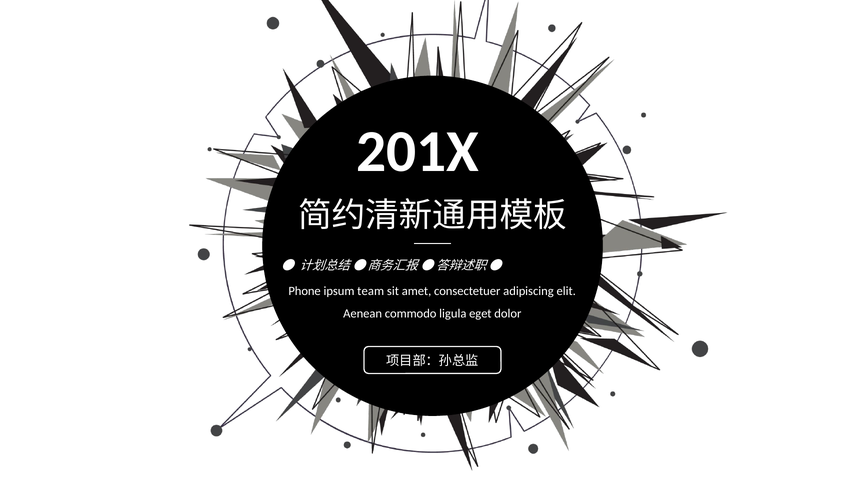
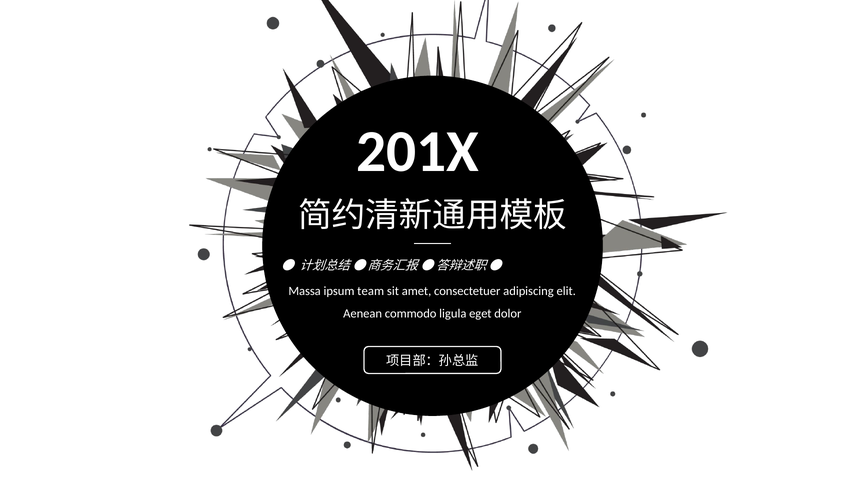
Phone: Phone -> Massa
